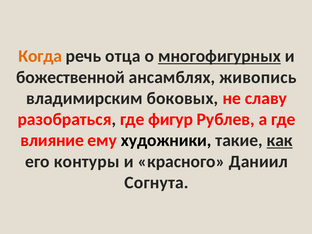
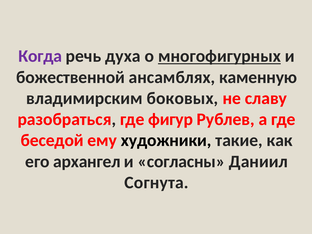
Когда colour: orange -> purple
отца: отца -> духа
живопись: живопись -> каменную
влияние: влияние -> беседой
как underline: present -> none
контуры: контуры -> архангел
красного: красного -> согласны
